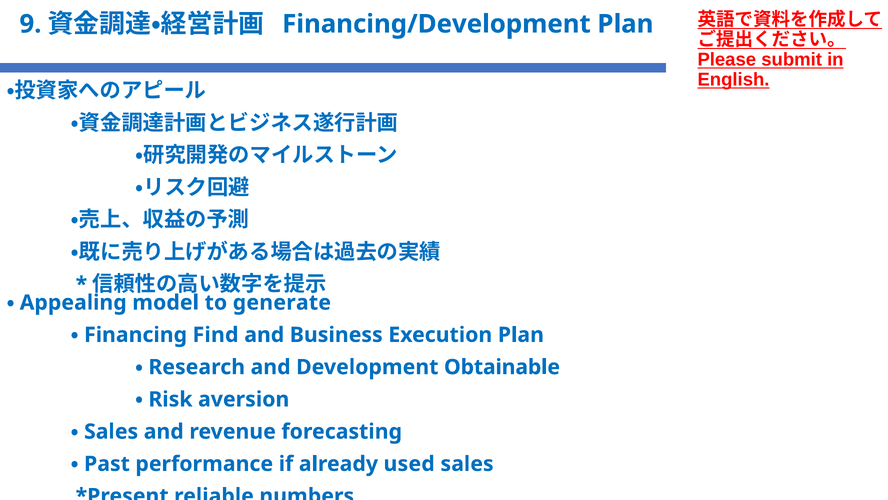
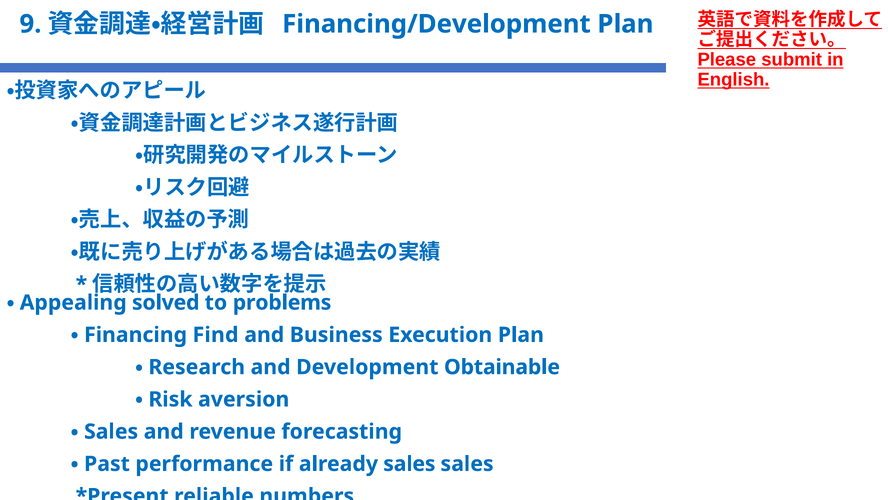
model: model -> solved
generate: generate -> problems
already used: used -> sales
